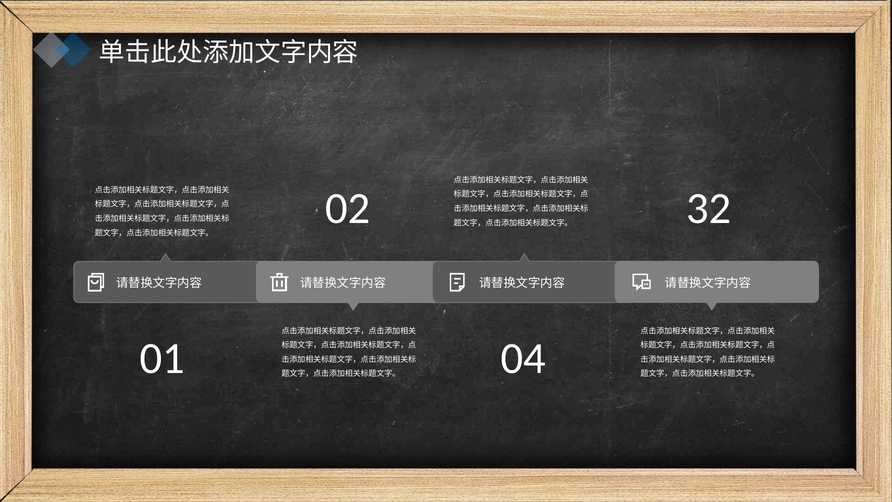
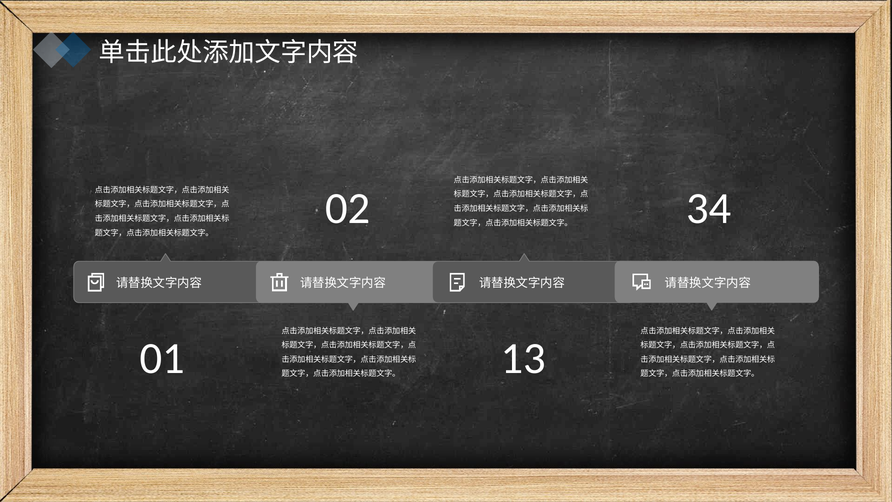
32: 32 -> 34
04: 04 -> 13
